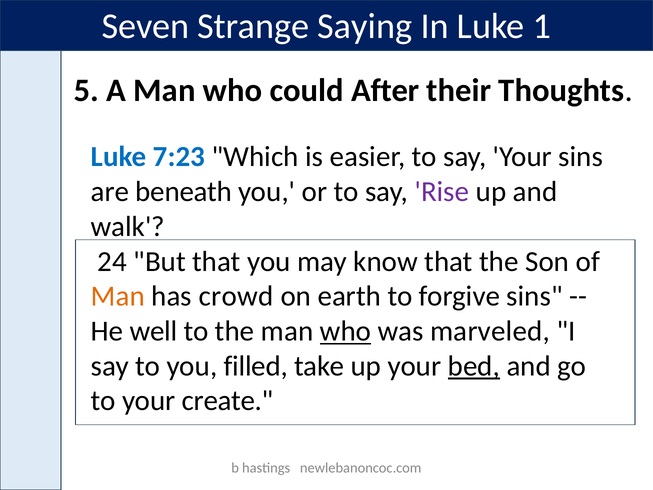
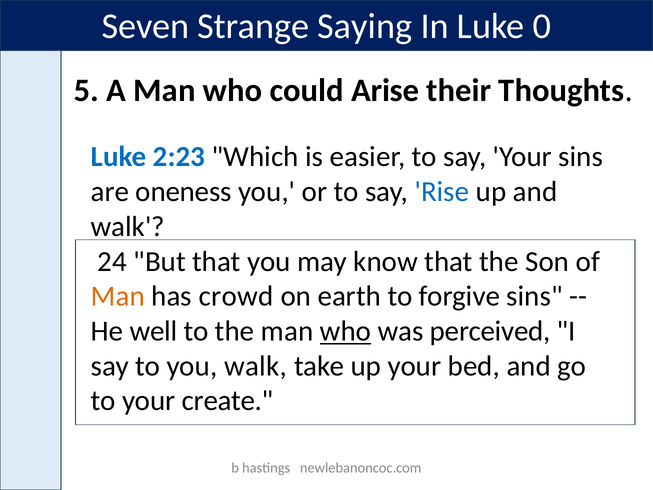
1: 1 -> 0
After: After -> Arise
7:23: 7:23 -> 2:23
beneath: beneath -> oneness
Rise colour: purple -> blue
marveled: marveled -> perceived
you filled: filled -> walk
bed underline: present -> none
